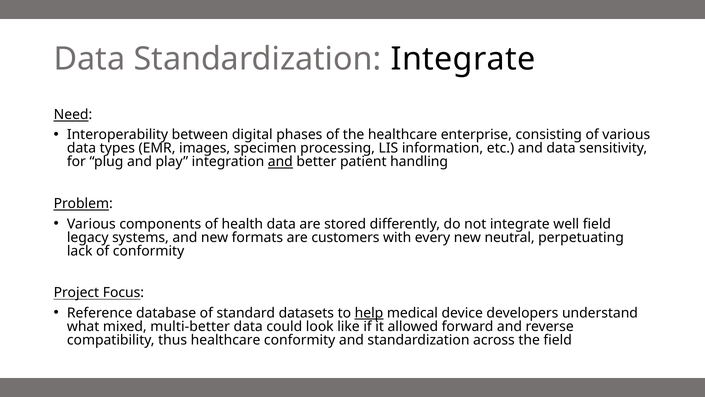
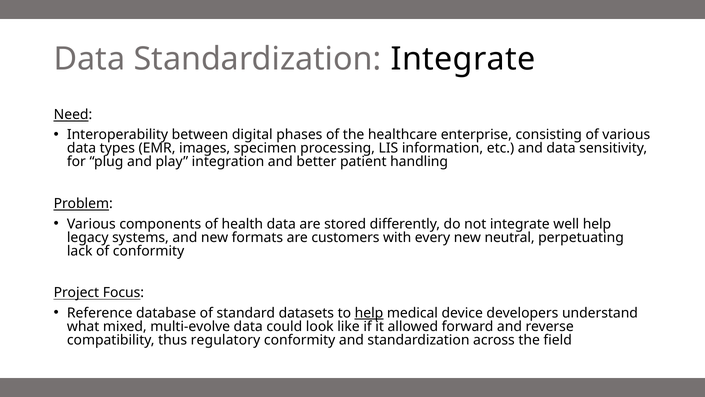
and at (280, 162) underline: present -> none
well field: field -> help
multi-better: multi-better -> multi-evolve
thus healthcare: healthcare -> regulatory
